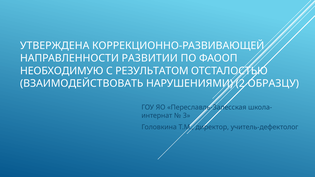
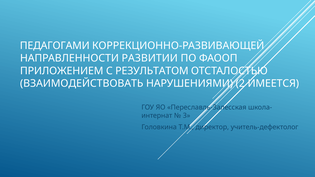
УТВЕРЖДЕНА: УТВЕРЖДЕНА -> ПЕДАГОГАМИ
НЕОБХОДИМУЮ: НЕОБХОДИМУЮ -> ПРИЛОЖЕНИЕМ
ОБРАЗЦУ: ОБРАЗЦУ -> ИМЕЕТСЯ
